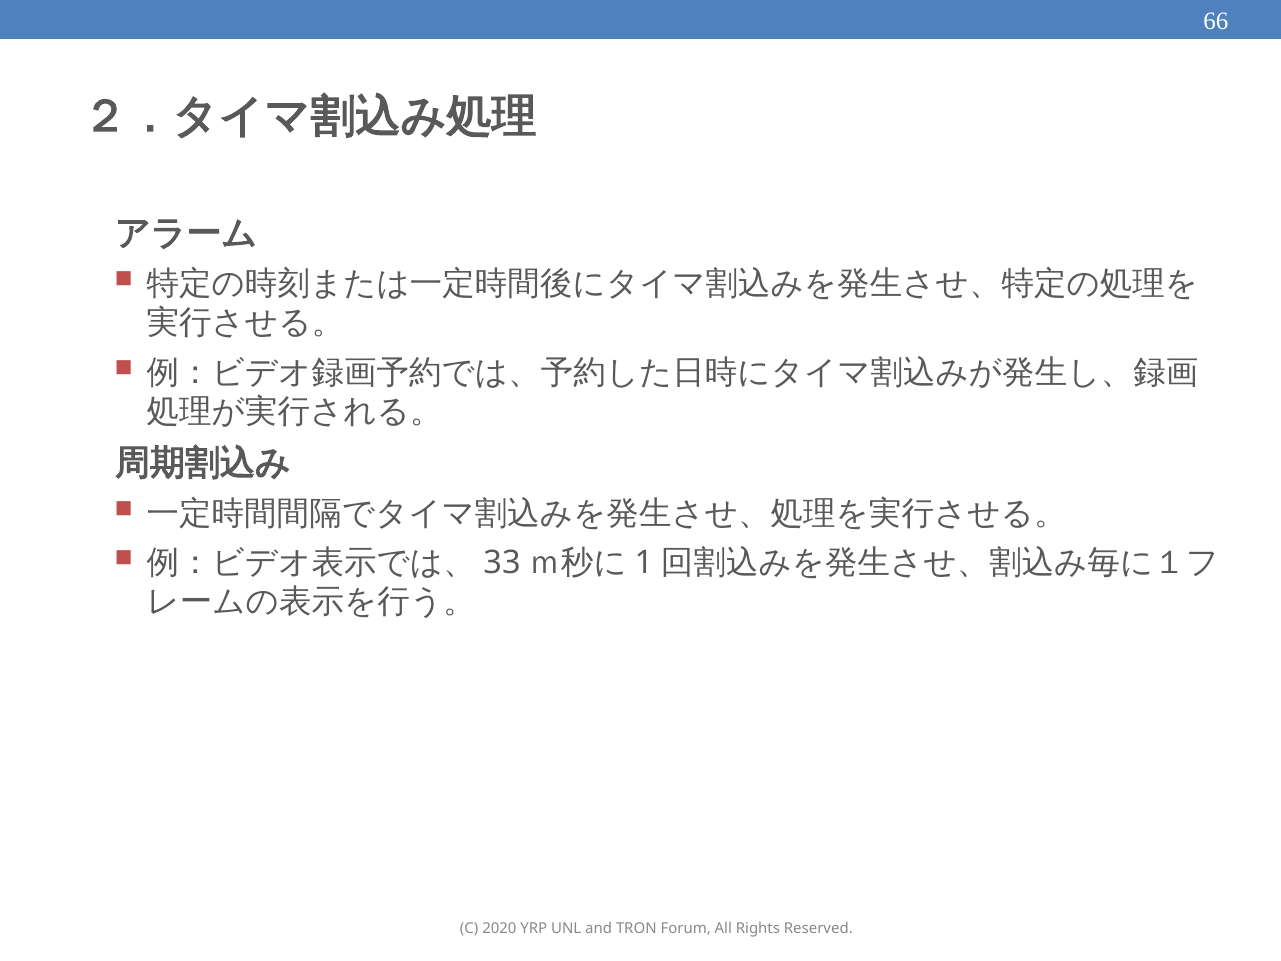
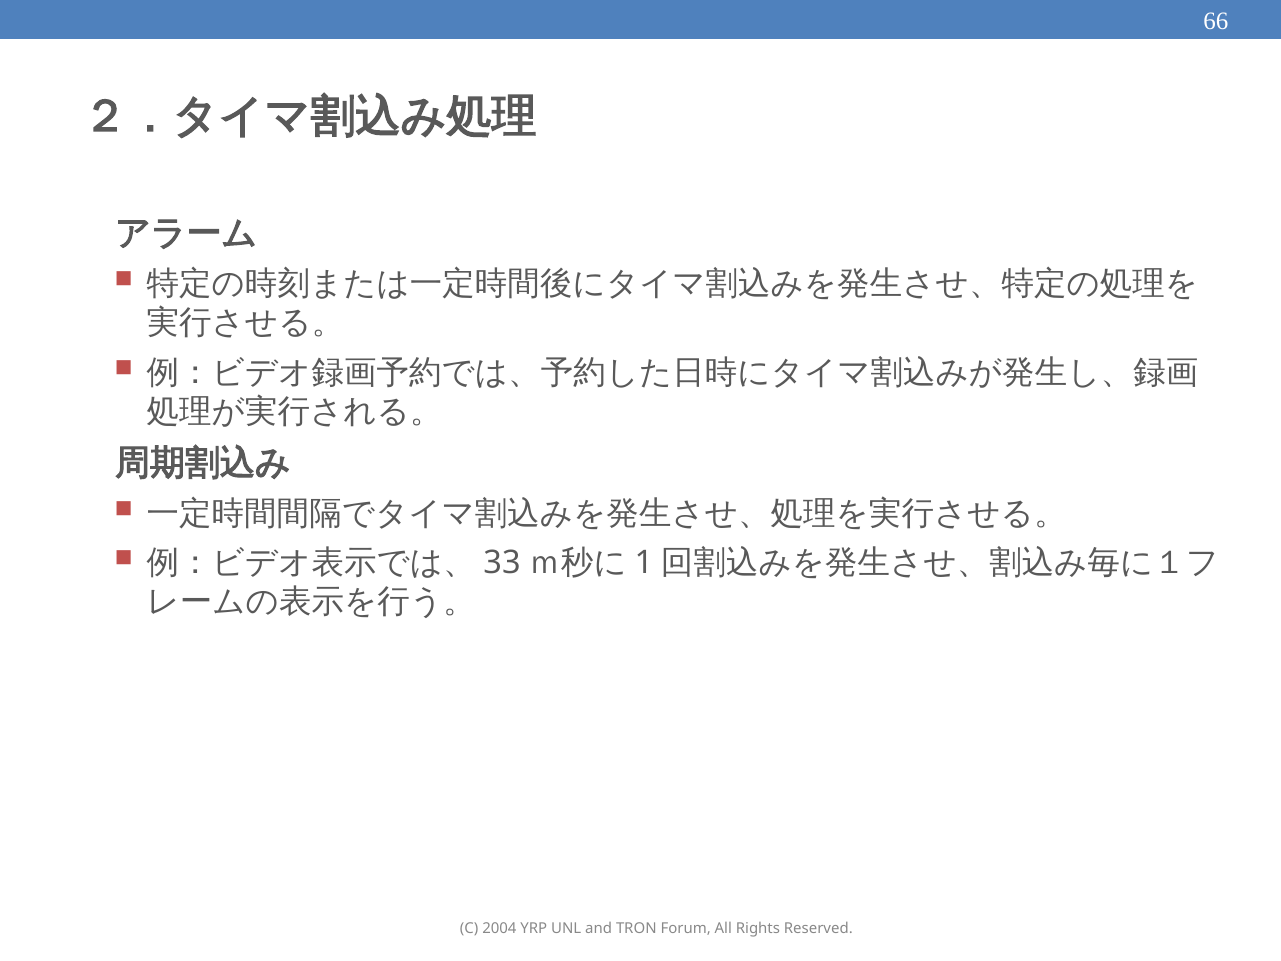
2020: 2020 -> 2004
